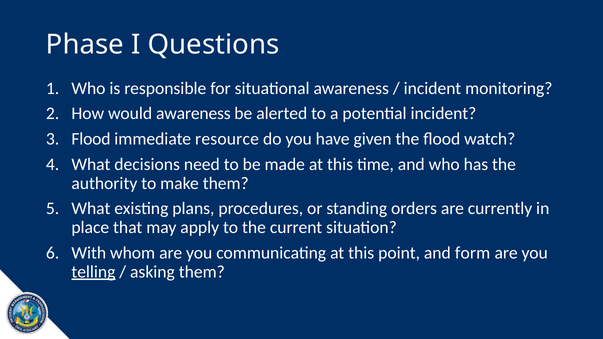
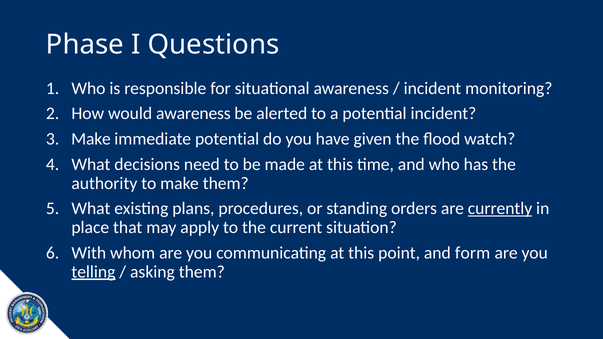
Flood at (91, 139): Flood -> Make
immediate resource: resource -> potential
currently underline: none -> present
